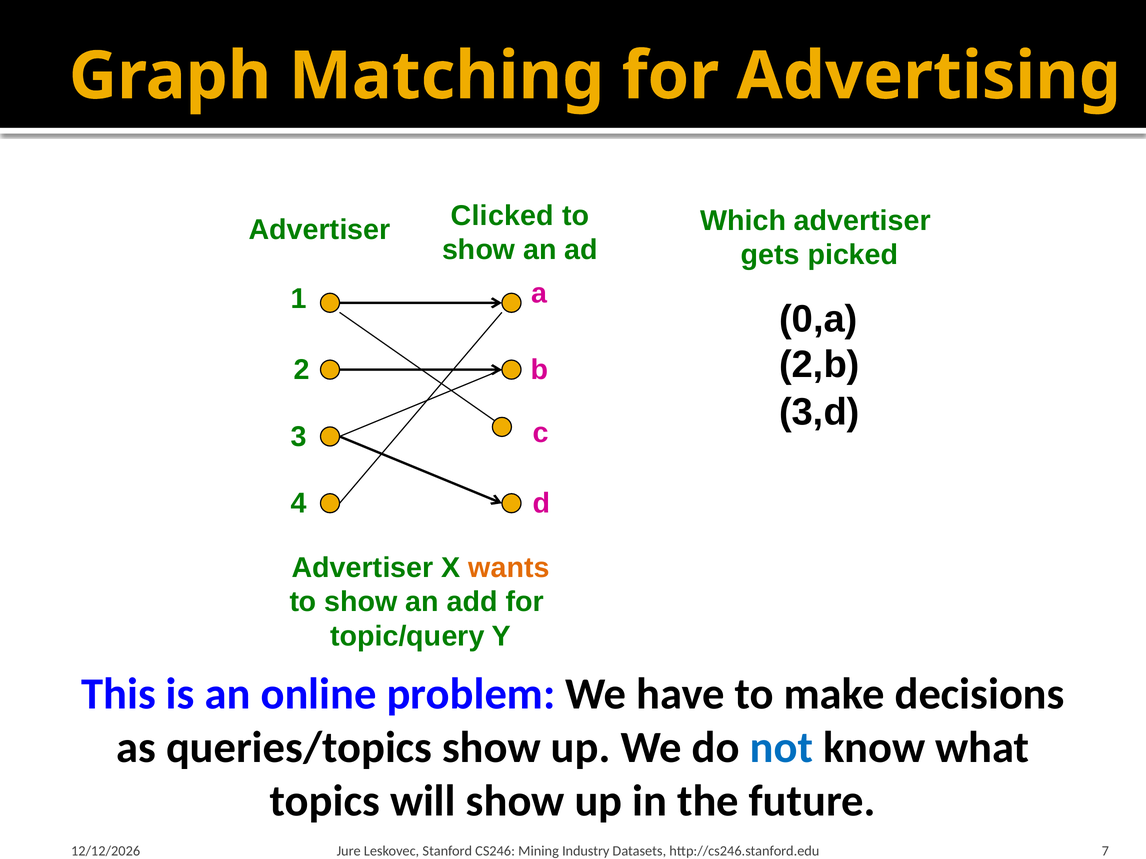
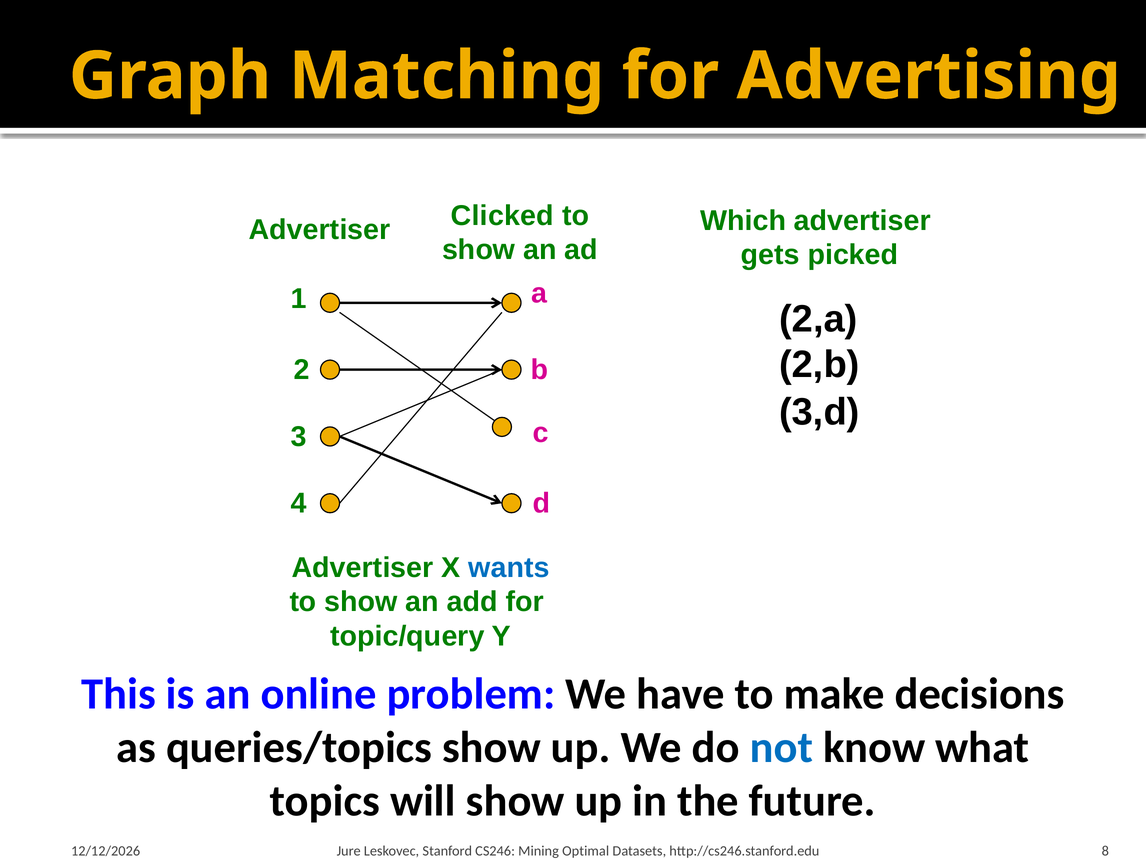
0,a: 0,a -> 2,a
wants colour: orange -> blue
Industry: Industry -> Optimal
7: 7 -> 8
